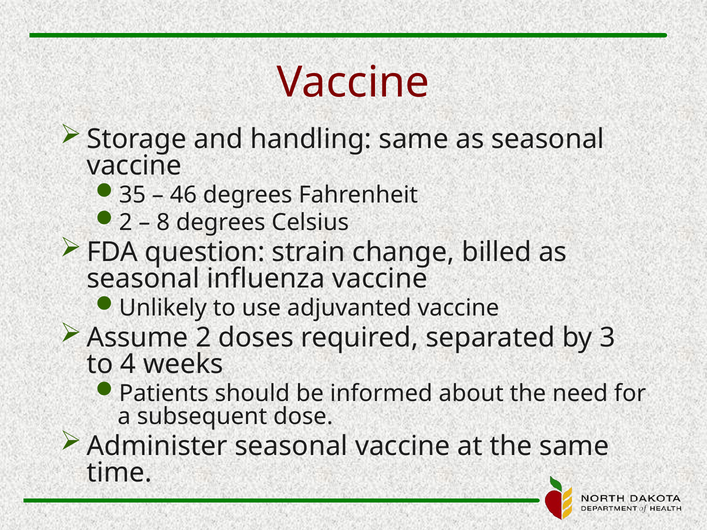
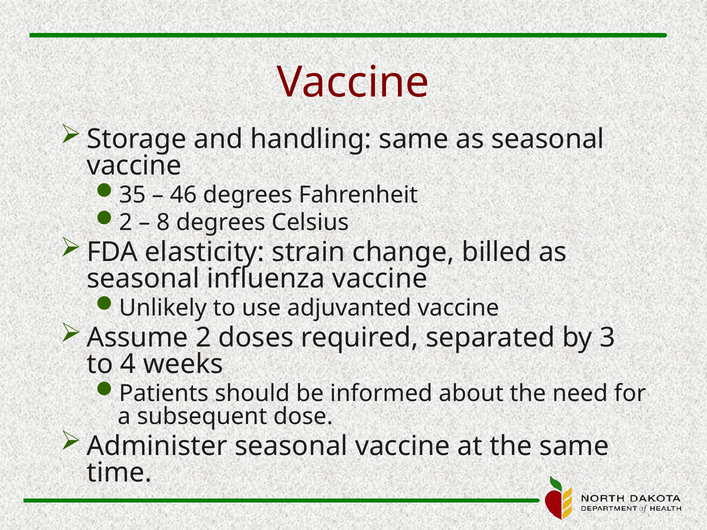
question: question -> elasticity
